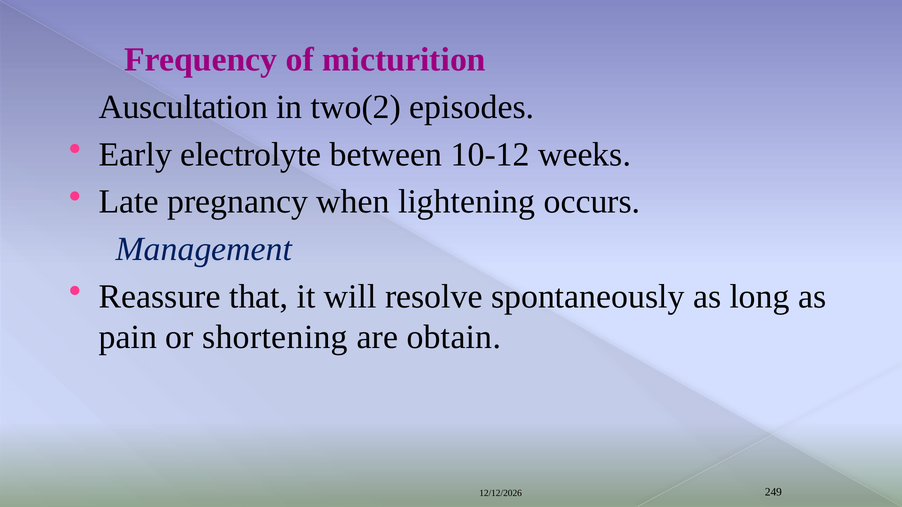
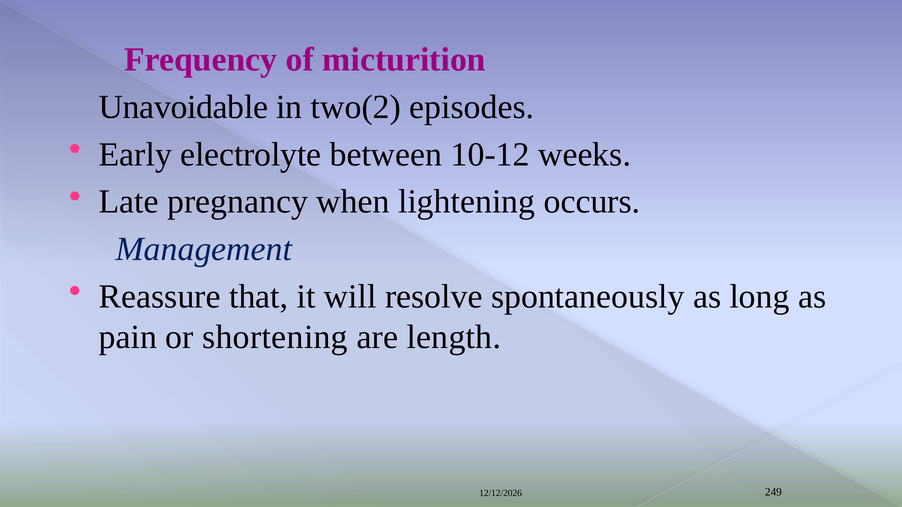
Auscultation: Auscultation -> Unavoidable
obtain: obtain -> length
